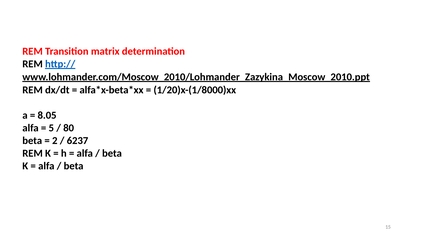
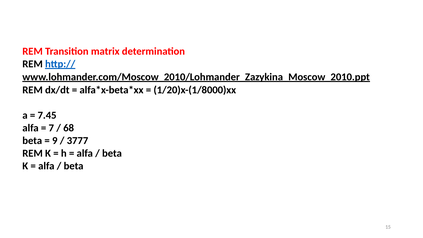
8.05: 8.05 -> 7.45
5: 5 -> 7
80: 80 -> 68
2: 2 -> 9
6237: 6237 -> 3777
